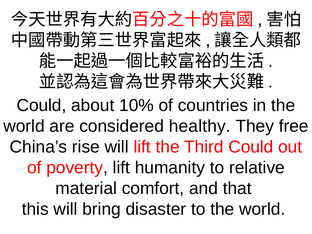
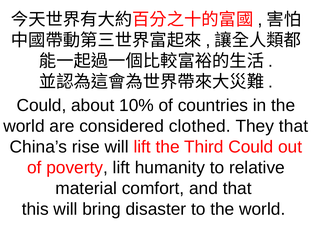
healthy: healthy -> clothed
They free: free -> that
